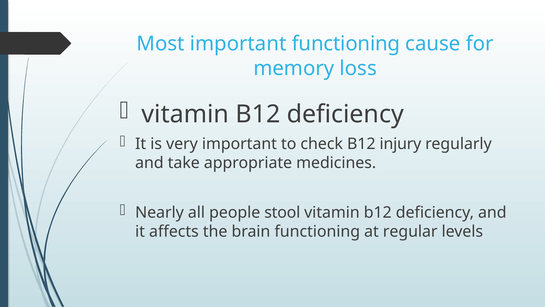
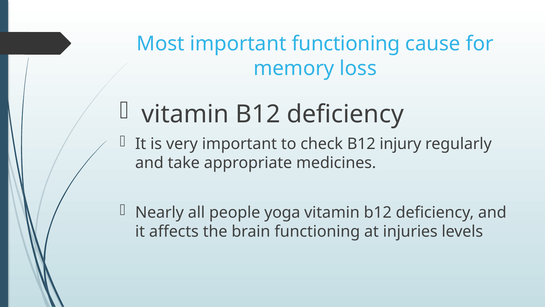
stool: stool -> yoga
regular: regular -> injuries
